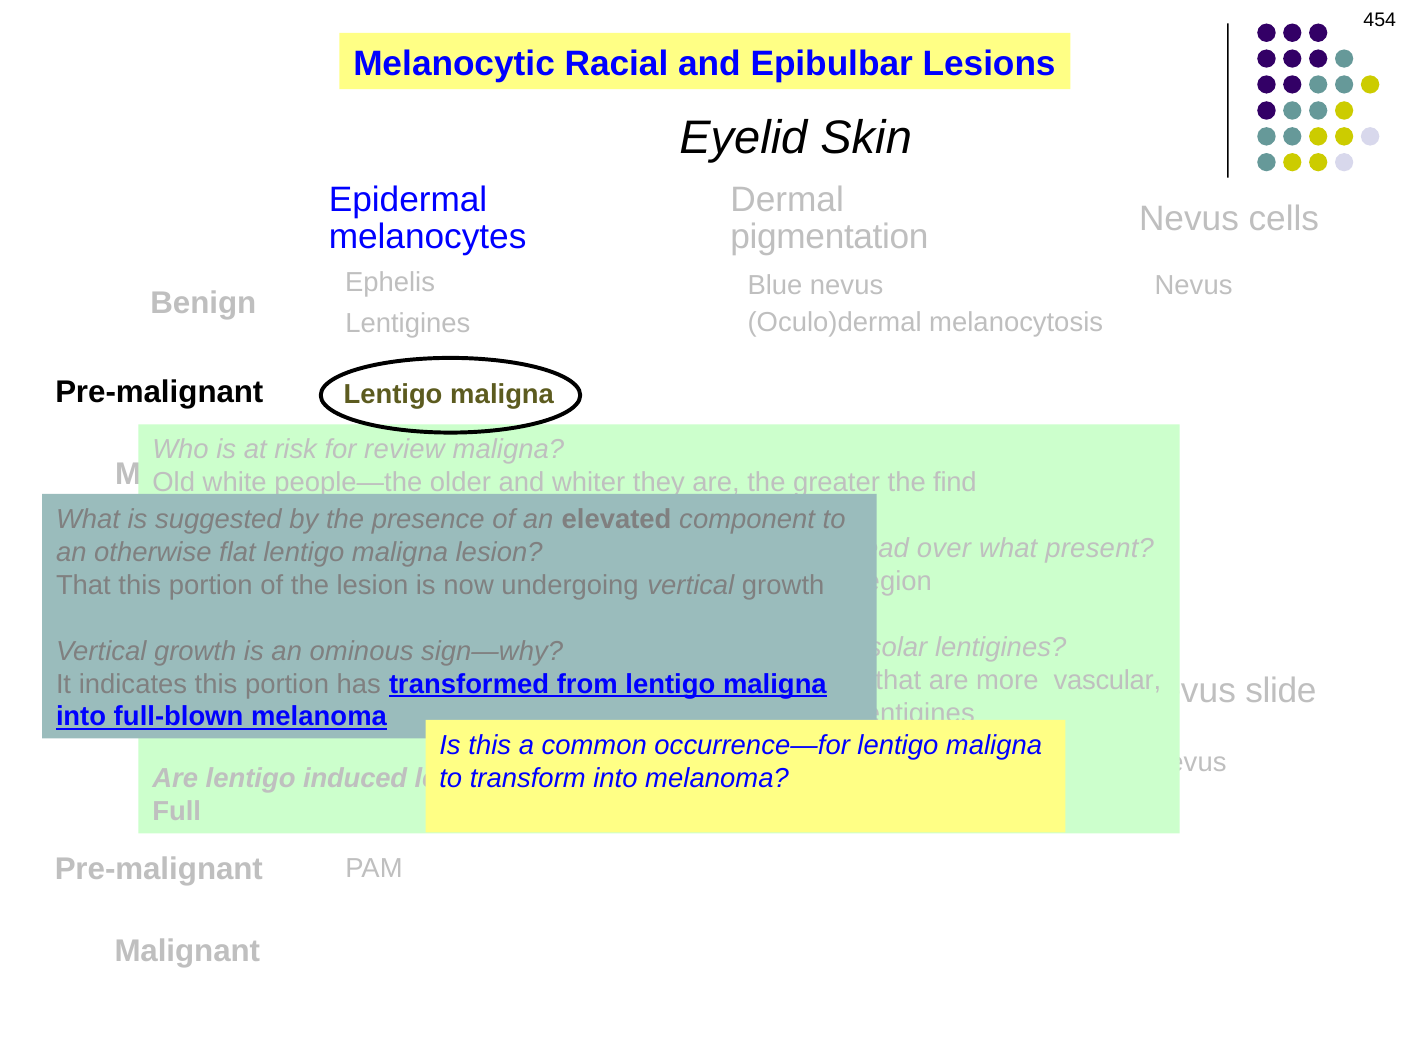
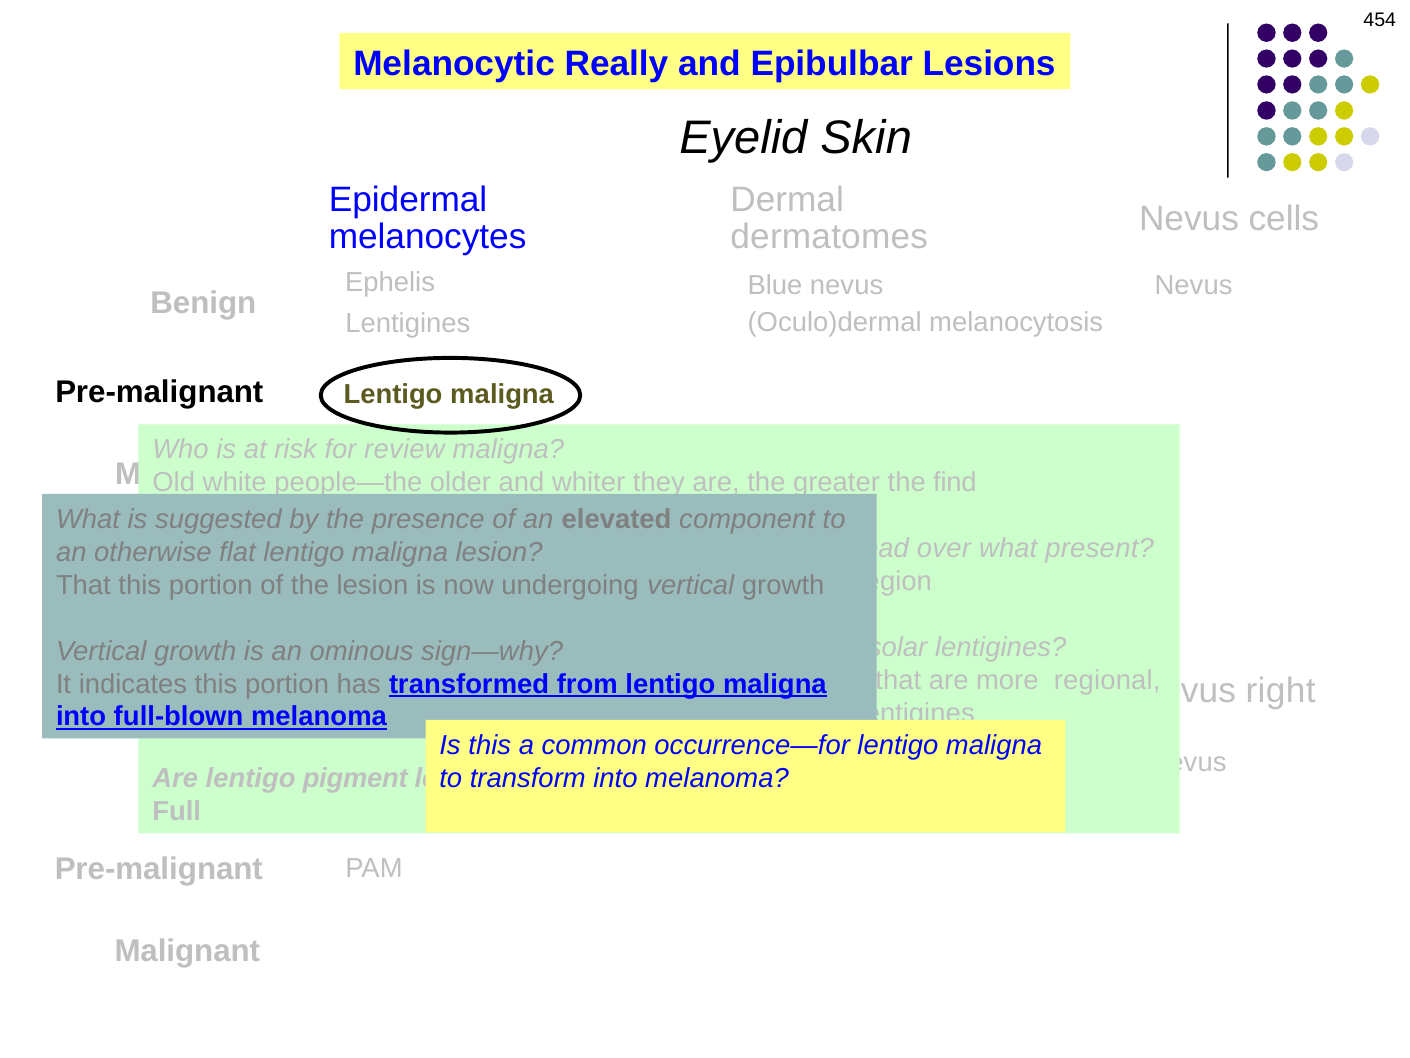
Racial: Racial -> Really
pigmentation: pigmentation -> dermatomes
vascular: vascular -> regional
slide: slide -> right
induced: induced -> pigment
